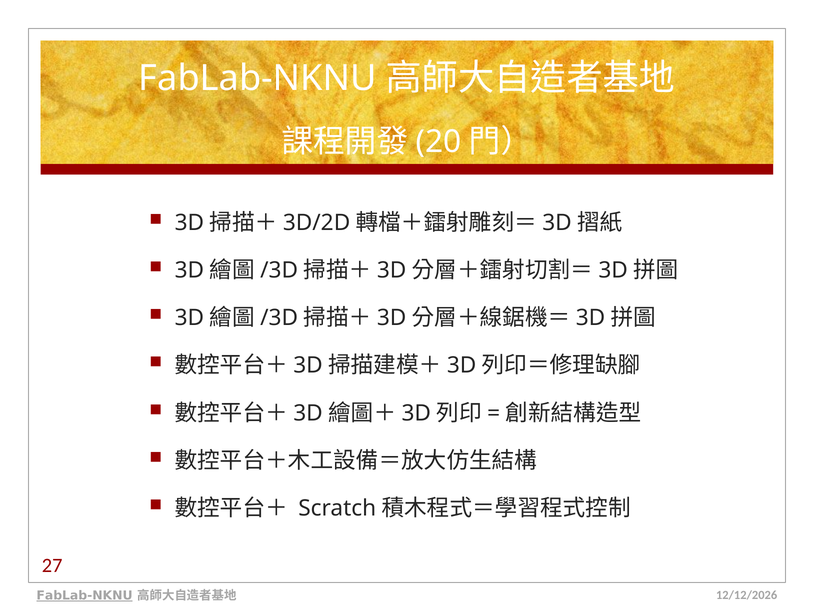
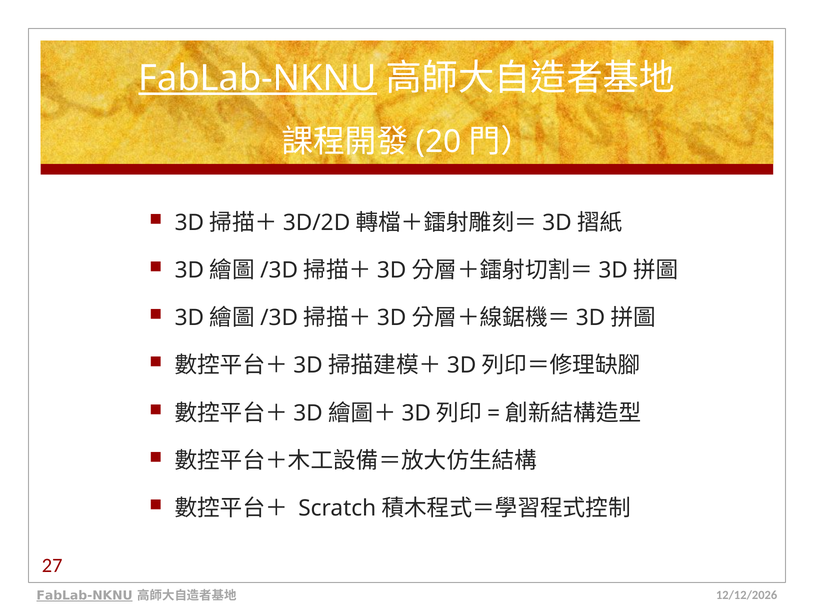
FabLab-NKNU at (258, 78) underline: none -> present
